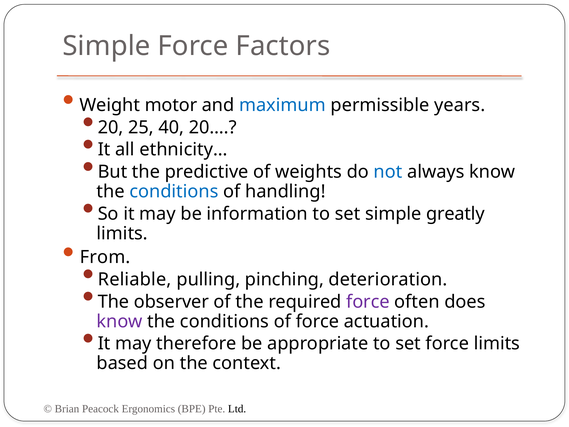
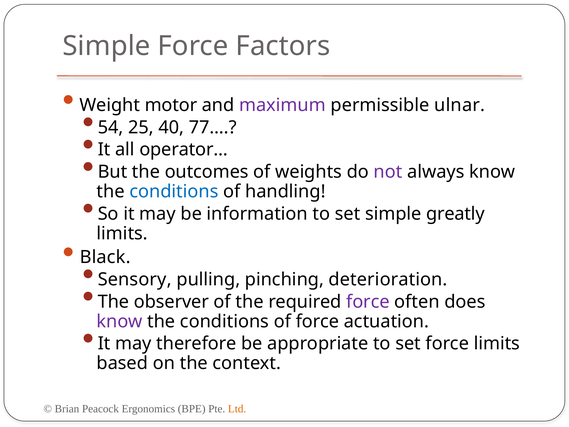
maximum colour: blue -> purple
years: years -> ulnar
20: 20 -> 54
20…: 20… -> 77…
ethnicity…: ethnicity… -> operator…
predictive: predictive -> outcomes
not colour: blue -> purple
From: From -> Black
Reliable: Reliable -> Sensory
Ltd colour: black -> orange
